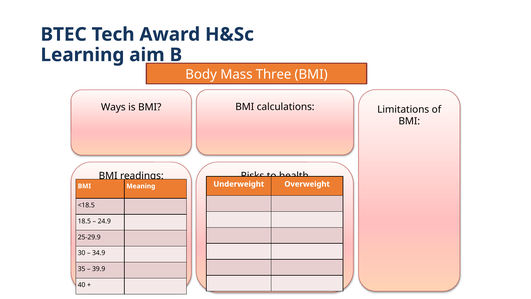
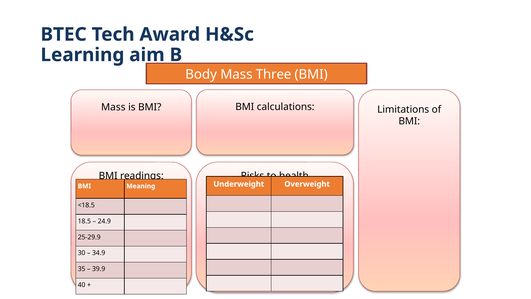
Ways at (113, 107): Ways -> Mass
